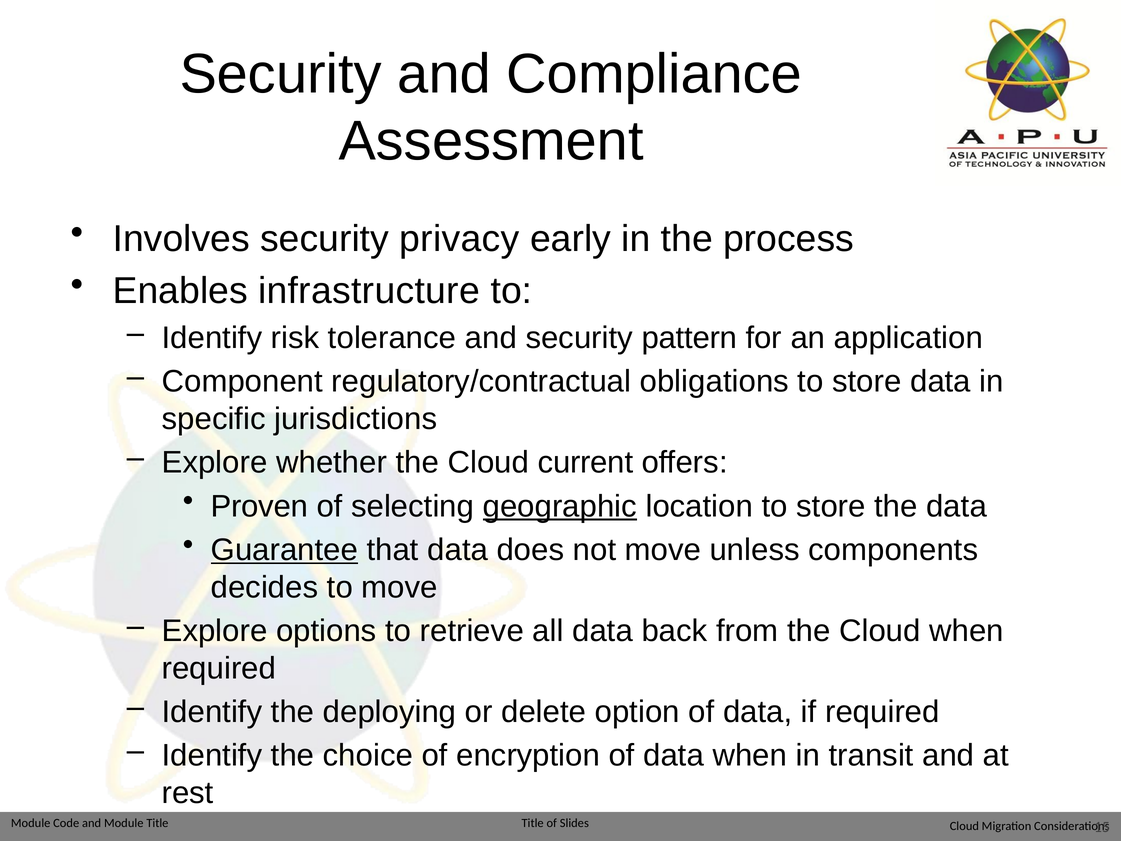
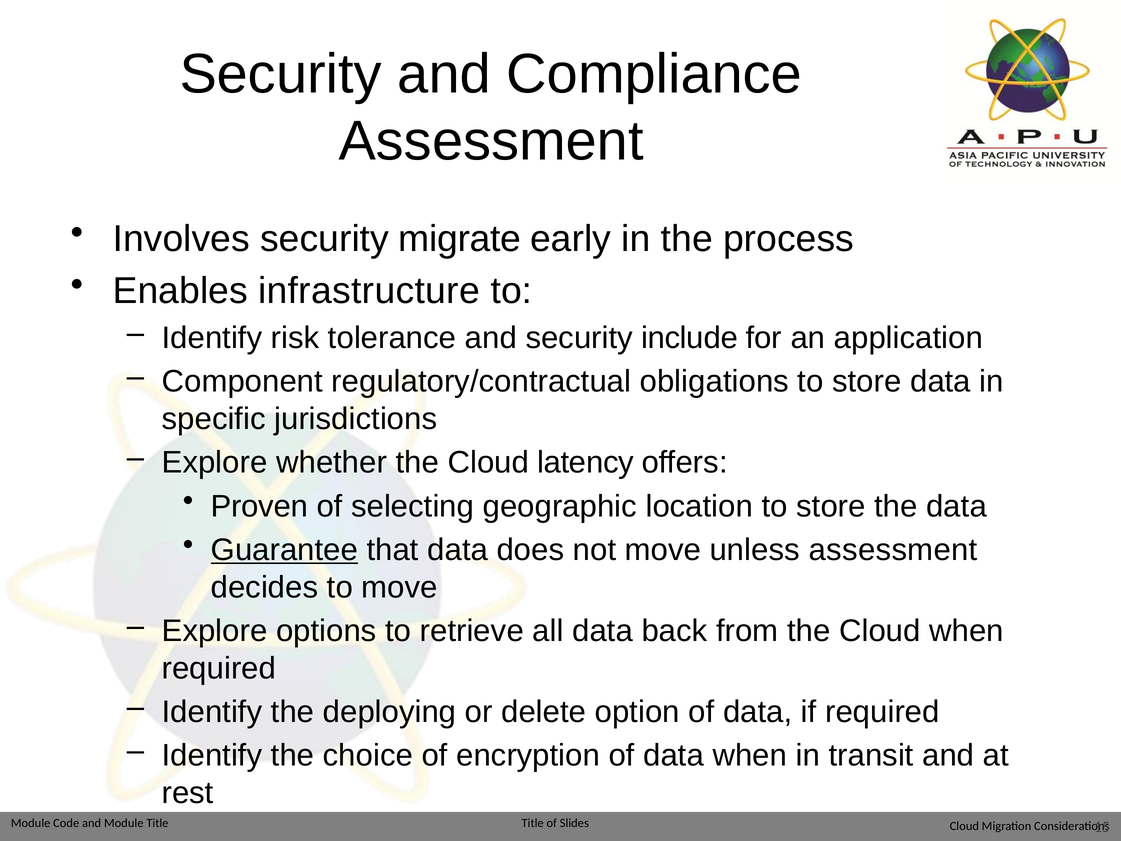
privacy: privacy -> migrate
pattern: pattern -> include
current: current -> latency
geographic underline: present -> none
unless components: components -> assessment
